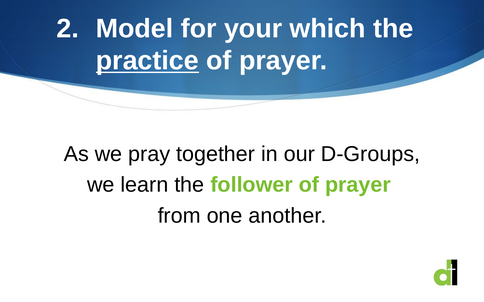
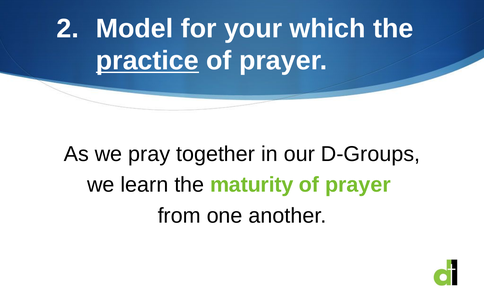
follower: follower -> maturity
